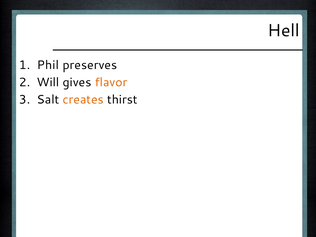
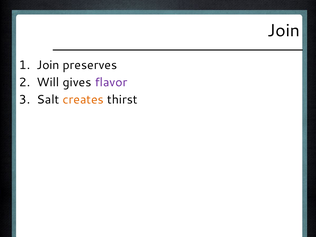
Hell at (284, 30): Hell -> Join
Phil at (48, 65): Phil -> Join
flavor colour: orange -> purple
